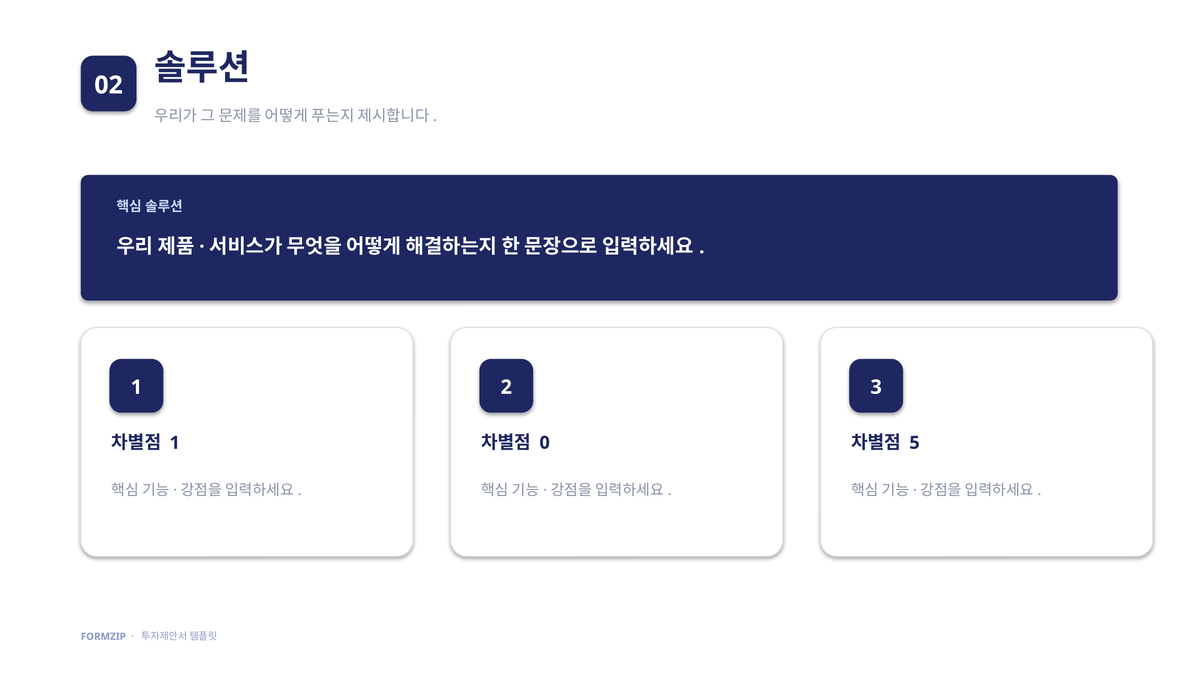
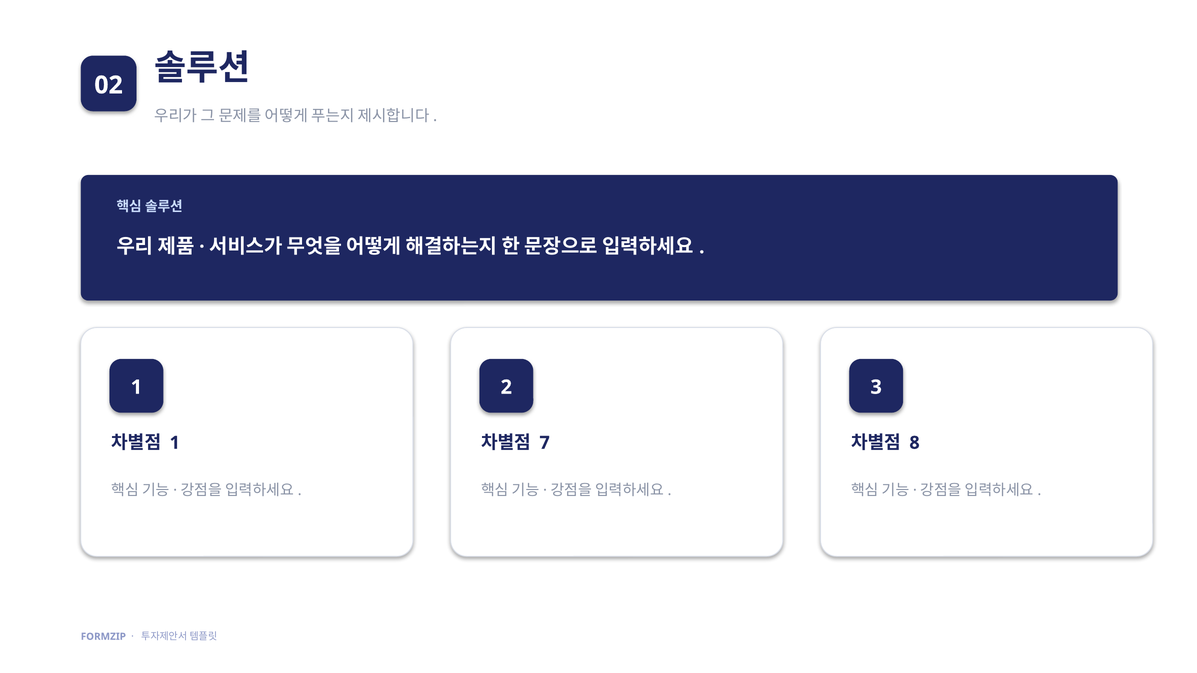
0: 0 -> 7
5: 5 -> 8
